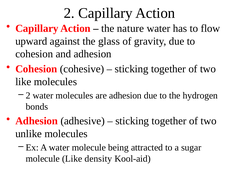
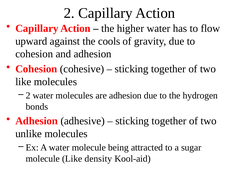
nature: nature -> higher
glass: glass -> cools
